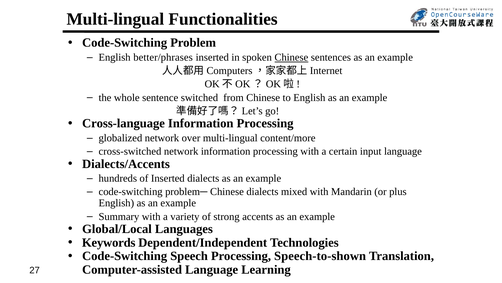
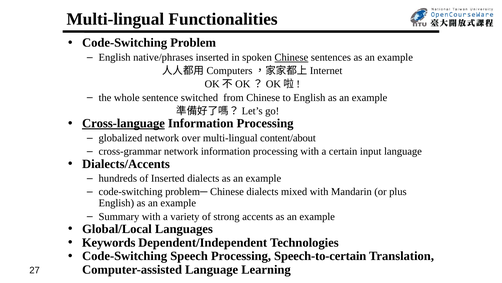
better/phrases: better/phrases -> native/phrases
Cross-language underline: none -> present
content/more: content/more -> content/about
cross-switched: cross-switched -> cross-grammar
Speech-to-shown: Speech-to-shown -> Speech-to-certain
